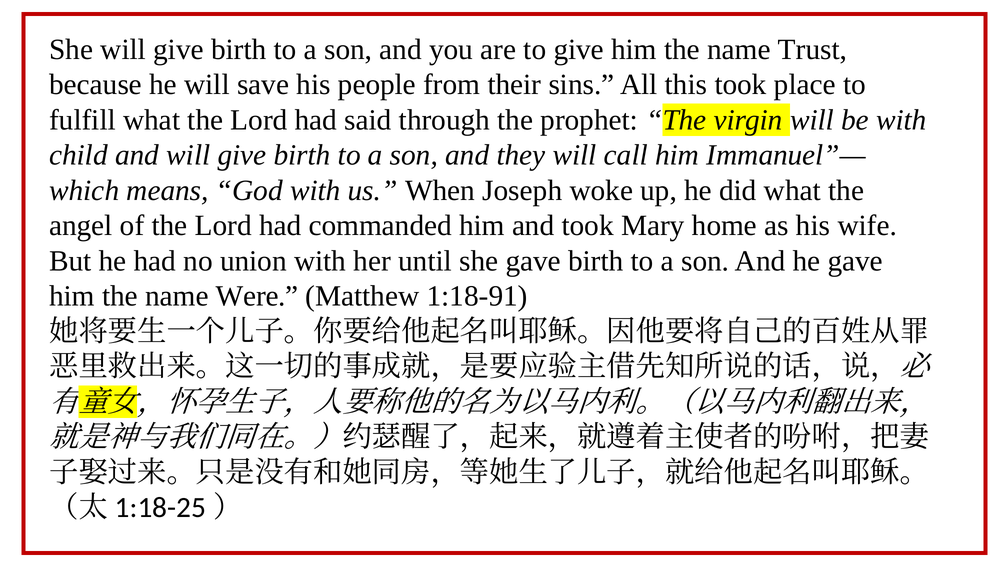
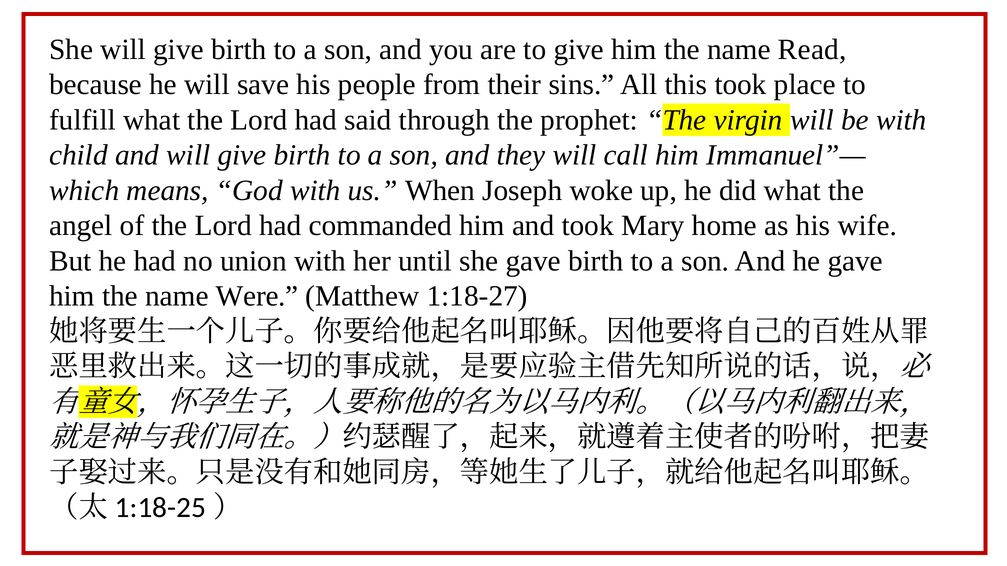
Trust: Trust -> Read
1:18-91: 1:18-91 -> 1:18-27
